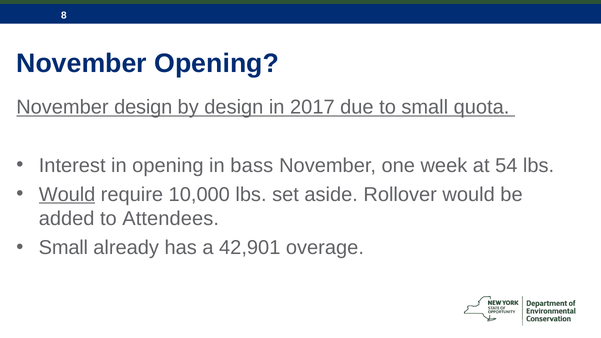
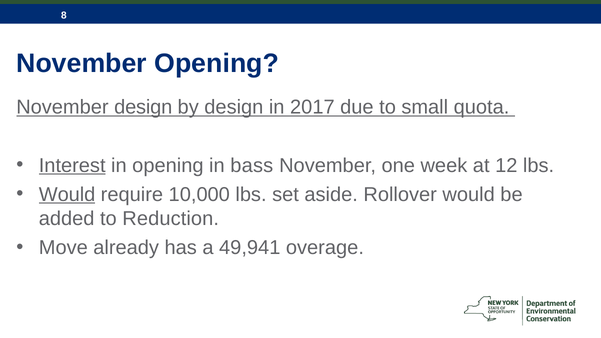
Interest underline: none -> present
54: 54 -> 12
Attendees: Attendees -> Reduction
Small at (63, 248): Small -> Move
42,901: 42,901 -> 49,941
